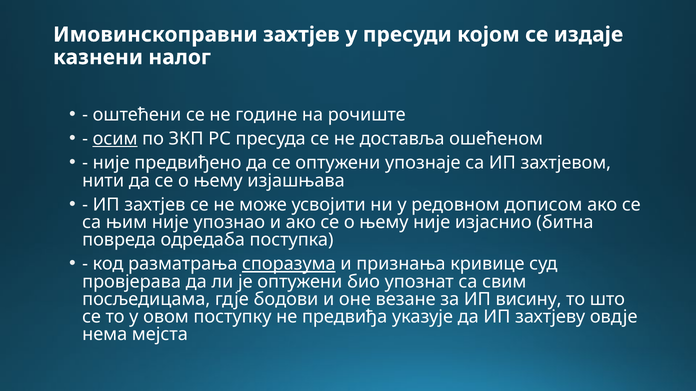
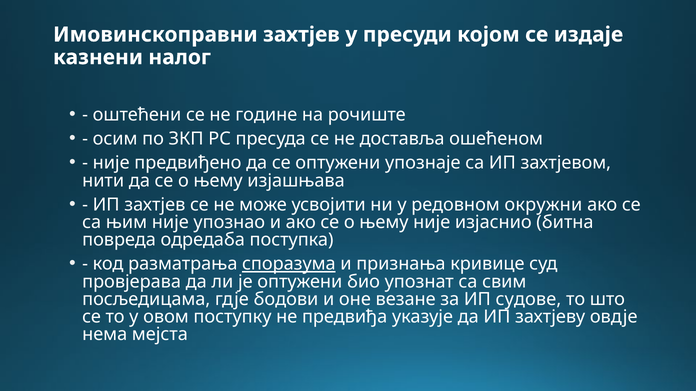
осим underline: present -> none
дописом: дописом -> окружни
висину: висину -> судове
